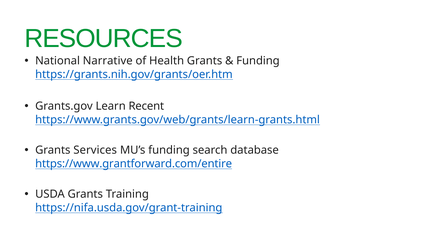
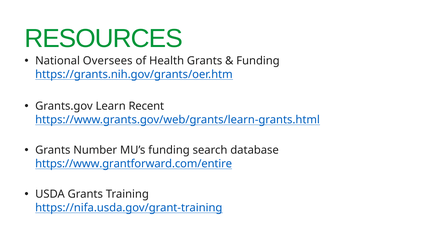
Narrative: Narrative -> Oversees
Services: Services -> Number
